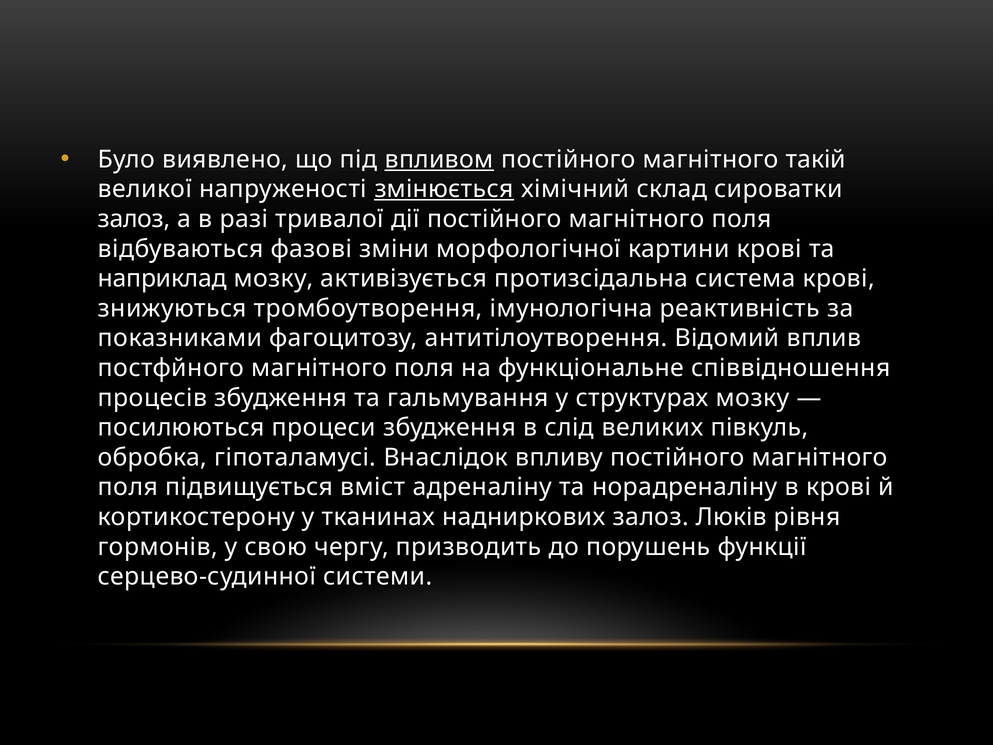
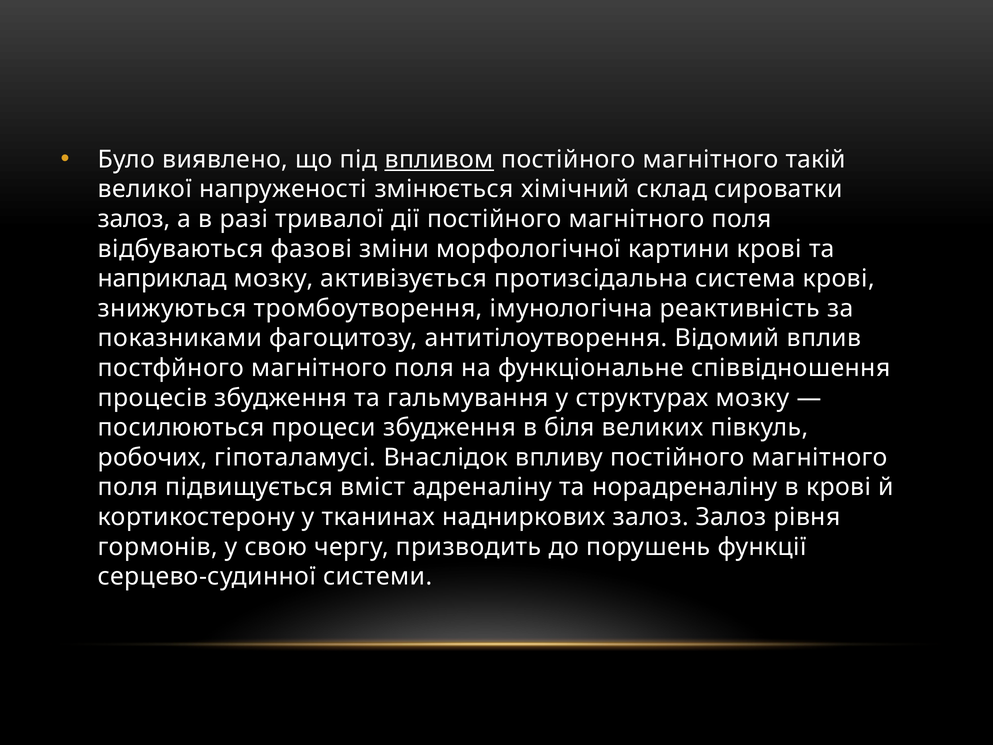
змінюється underline: present -> none
слід: слід -> біля
обробка: обробка -> робочих
залоз Люків: Люків -> Залоз
